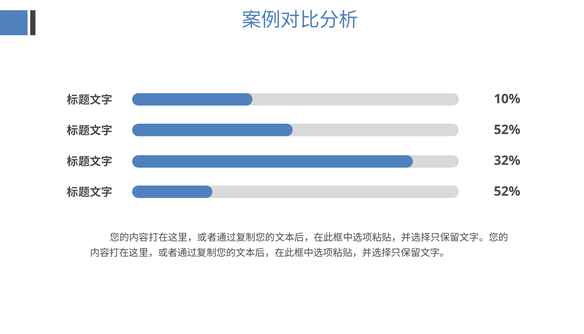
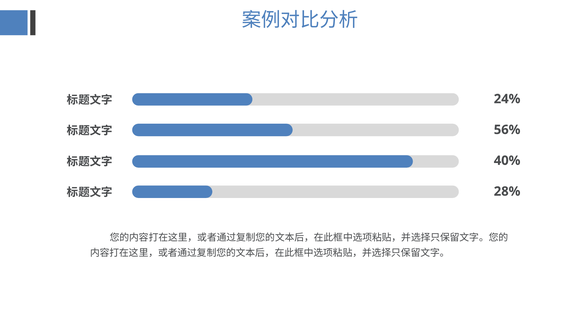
10%: 10% -> 24%
52% at (507, 130): 52% -> 56%
32%: 32% -> 40%
52% at (507, 191): 52% -> 28%
